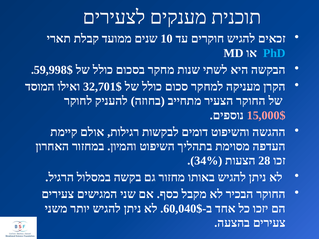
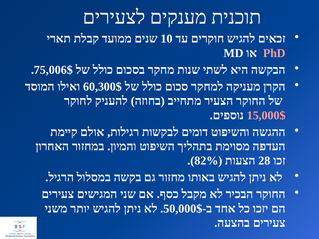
PhD colour: light blue -> pink
59,998$: 59,998$ -> 75,006$
32,701$: 32,701$ -> 60,300$
34%: 34% -> 82%
60,040$: 60,040$ -> 50,000$
